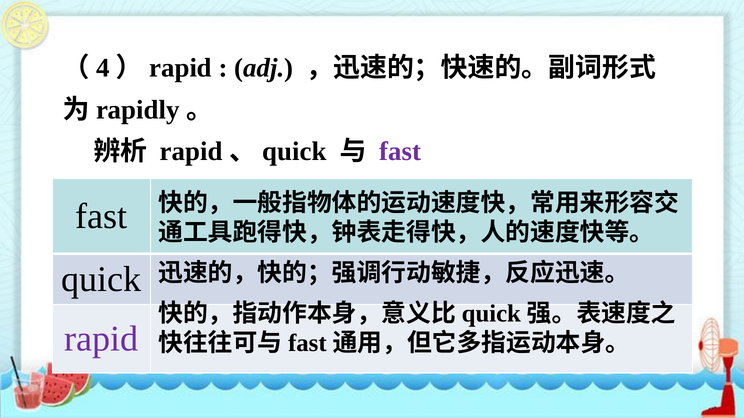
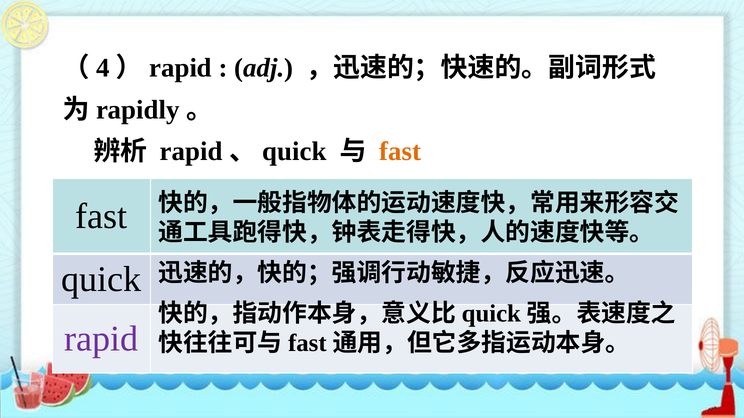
fast at (400, 152) colour: purple -> orange
